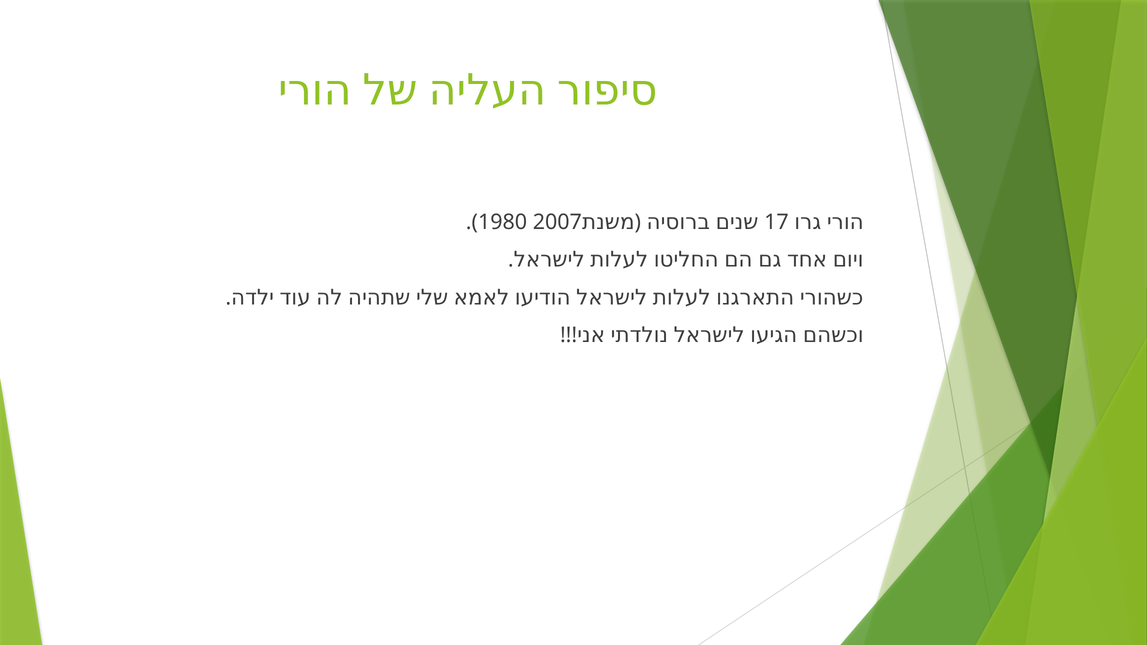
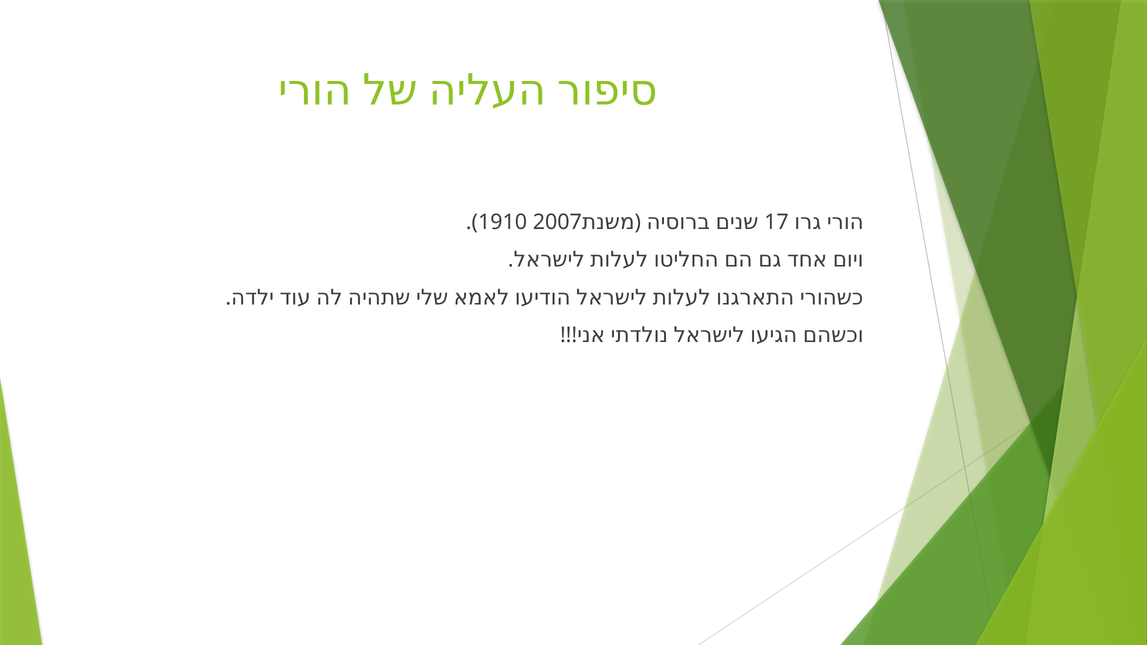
1980: 1980 -> 1910
